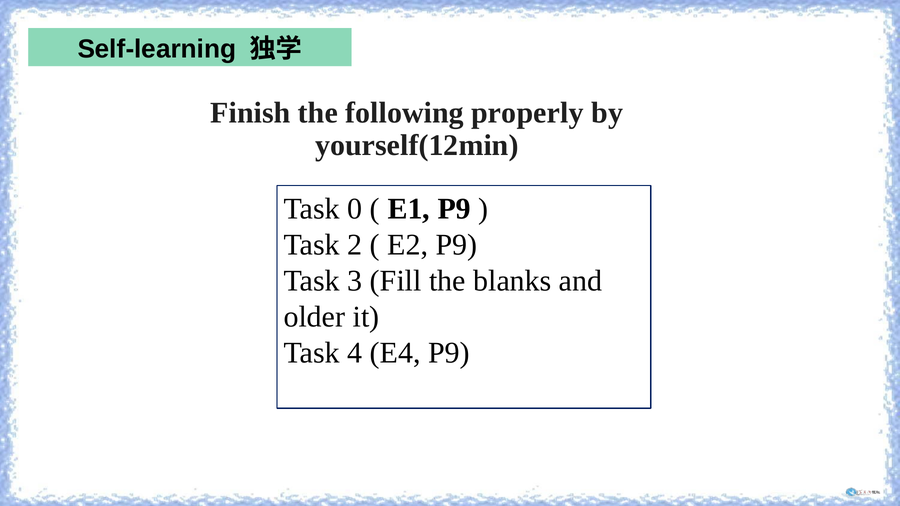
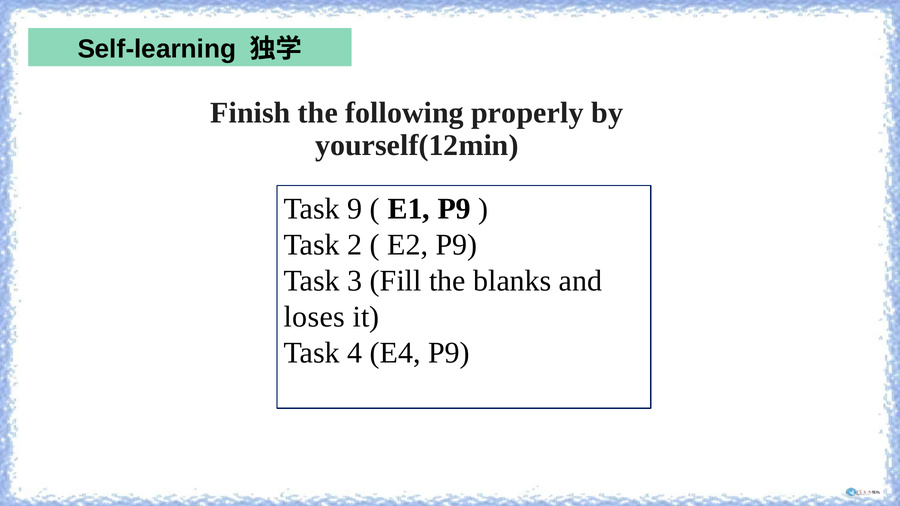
0: 0 -> 9
older: older -> loses
